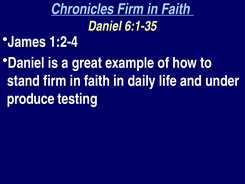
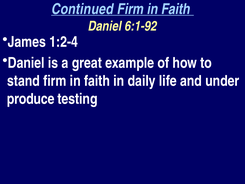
Chronicles: Chronicles -> Continued
6:1-35: 6:1-35 -> 6:1-92
